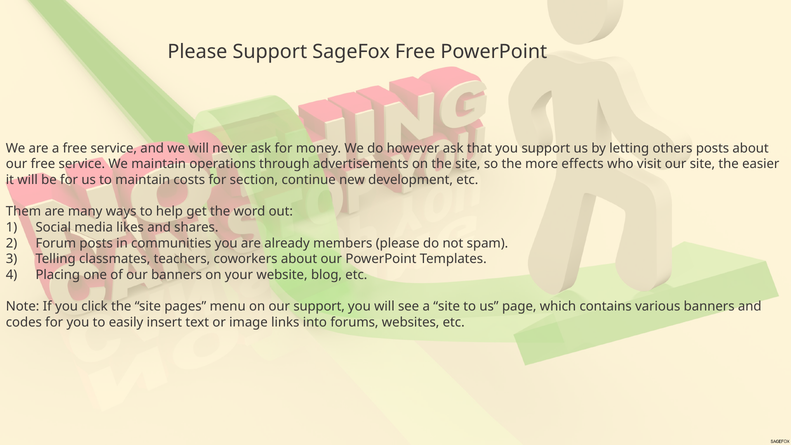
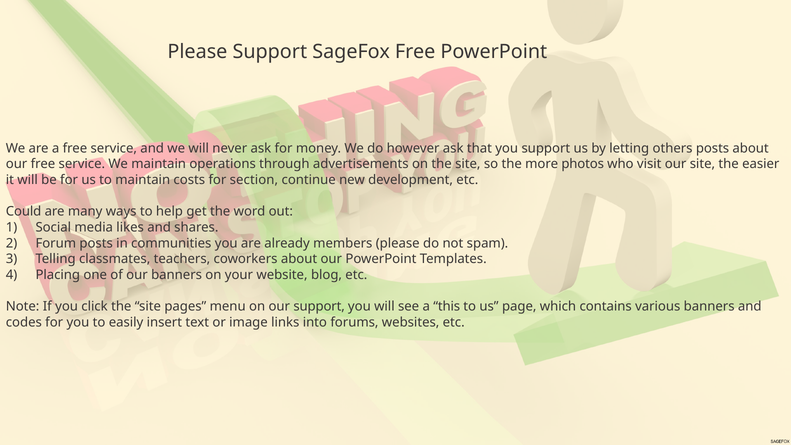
effects: effects -> photos
Them: Them -> Could
a site: site -> this
